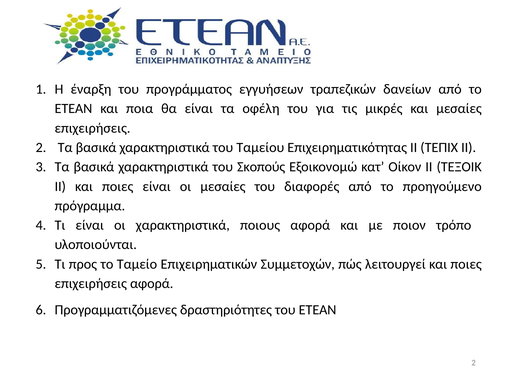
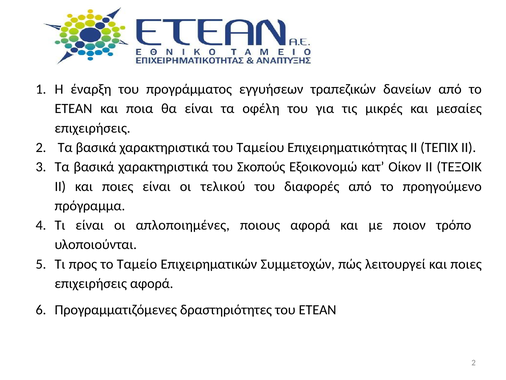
οι μεσαίες: μεσαίες -> τελικού
οι χαρακτηριστικά: χαρακτηριστικά -> απλοποιημένες
